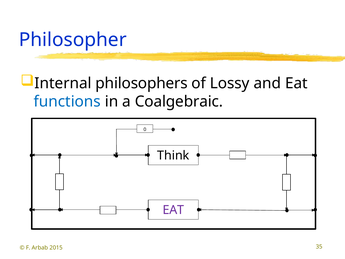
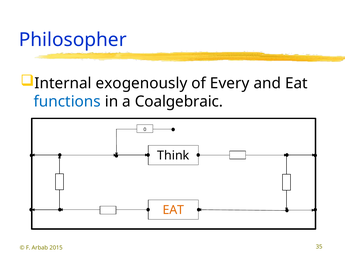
philosophers: philosophers -> exogenously
Lossy: Lossy -> Every
EAT at (173, 210) colour: purple -> orange
